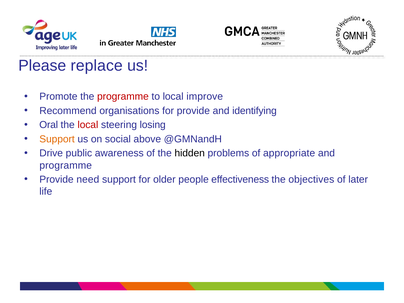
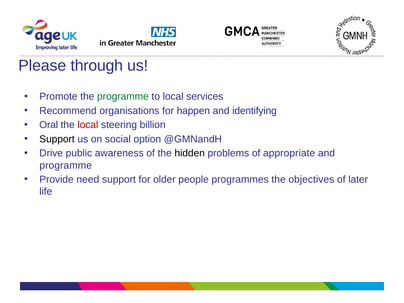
replace: replace -> through
programme at (123, 97) colour: red -> green
improve: improve -> services
for provide: provide -> happen
losing: losing -> billion
Support at (57, 139) colour: orange -> black
above: above -> option
effectiveness: effectiveness -> programmes
